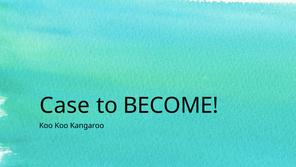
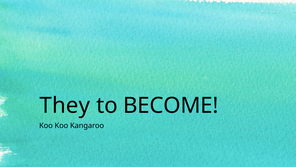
Case: Case -> They
